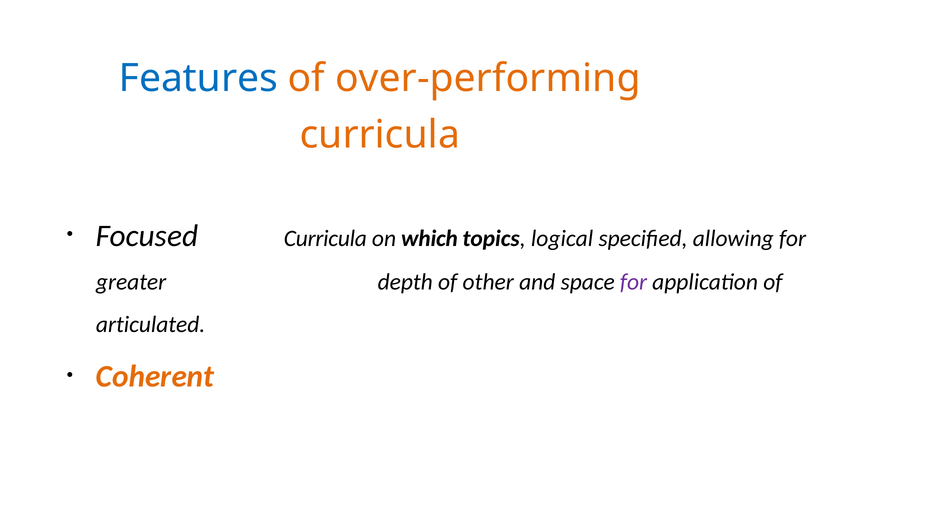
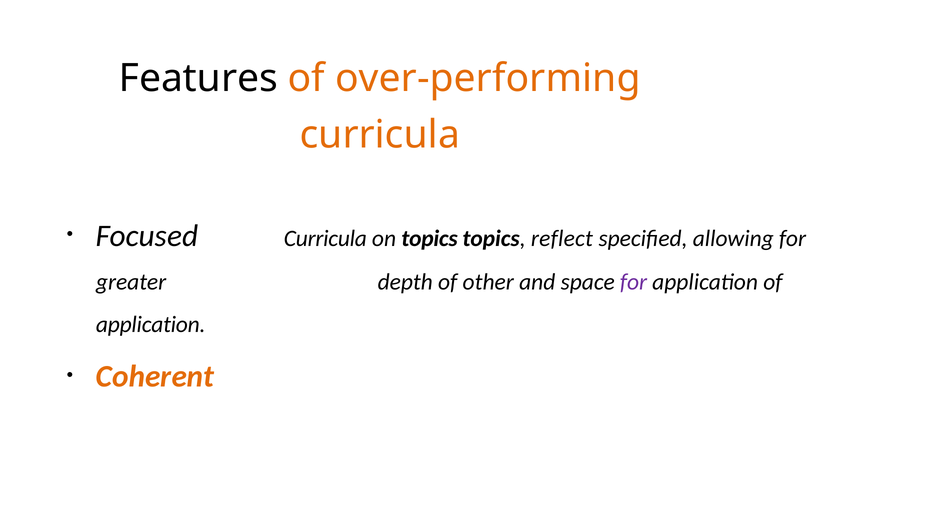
Features colour: blue -> black
on which: which -> topics
logical: logical -> reflect
articulated at (151, 324): articulated -> application
